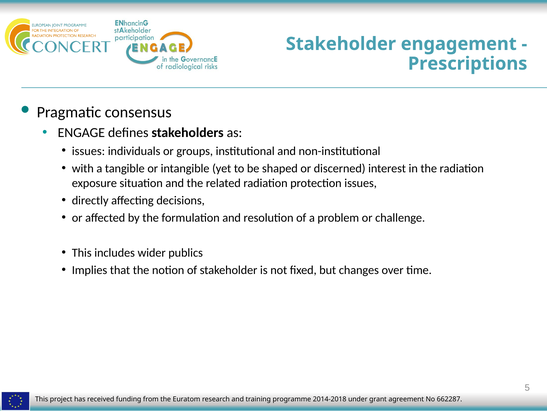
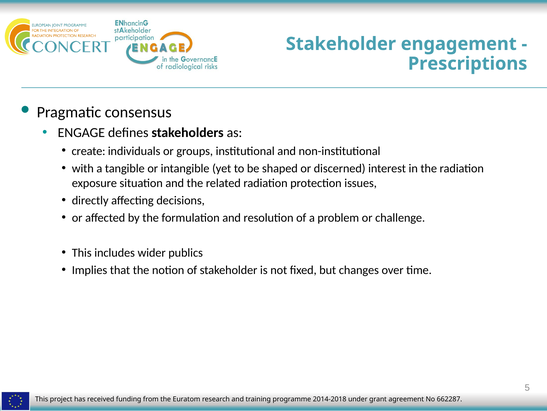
issues at (88, 151): issues -> create
